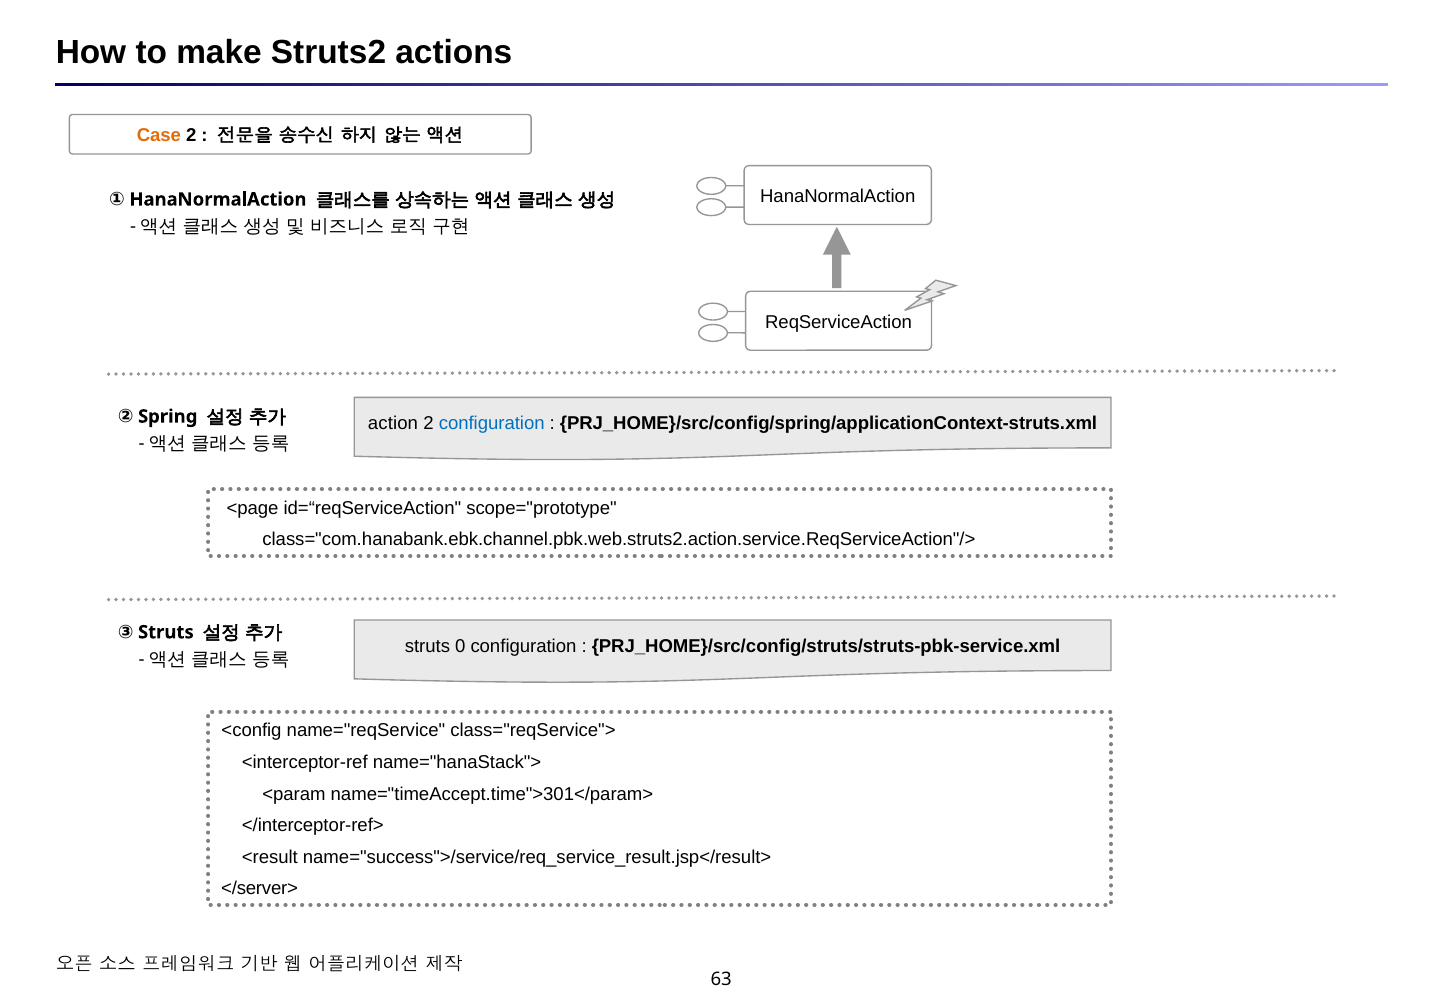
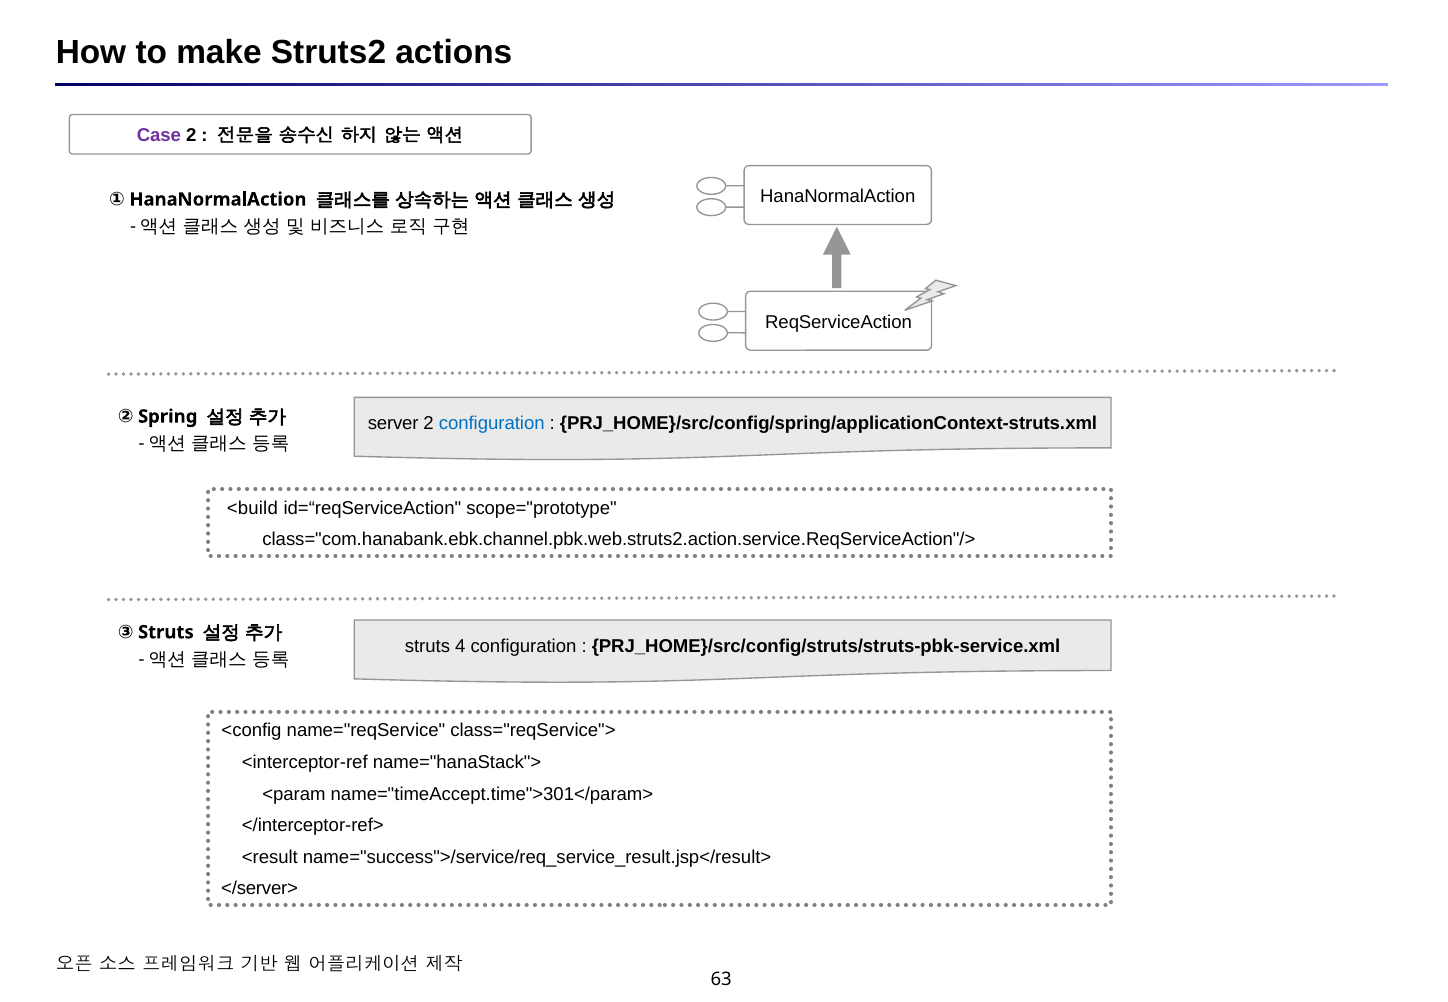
Case colour: orange -> purple
action: action -> server
<page: <page -> <build
0: 0 -> 4
